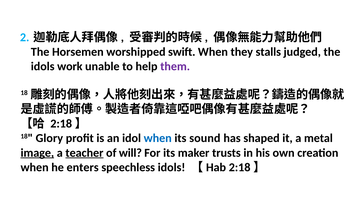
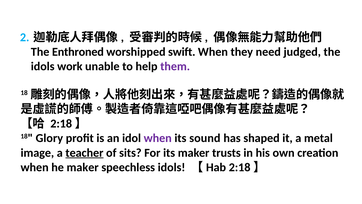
Horsemen: Horsemen -> Enthroned
stalls: stalls -> need
when at (158, 138) colour: blue -> purple
image underline: present -> none
will: will -> sits
he enters: enters -> maker
